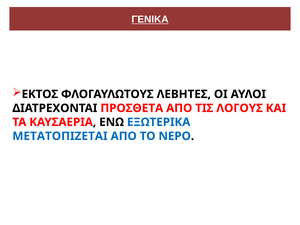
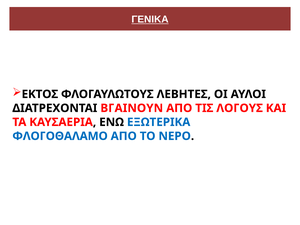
ΠΡΟΣΘΕΤΑ: ΠΡΟΣΘΕΤΑ -> ΒΓΑΙΝΟΥΝ
ΜΕΤΑΤΟΠΙΖΕΤΑΙ: ΜΕΤΑΤΟΠΙΖΕΤΑΙ -> ΦΛΟΓΟΘΑΛΑΜΟ
